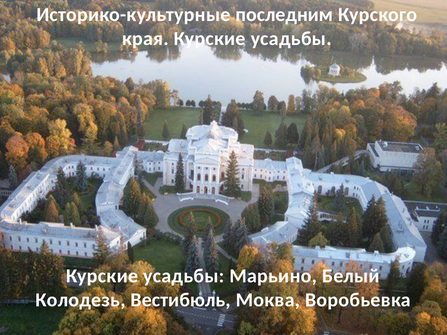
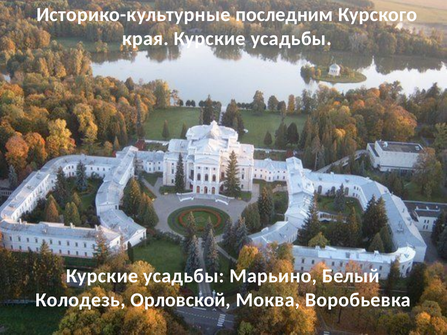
Вестибюль: Вестибюль -> Орловской
